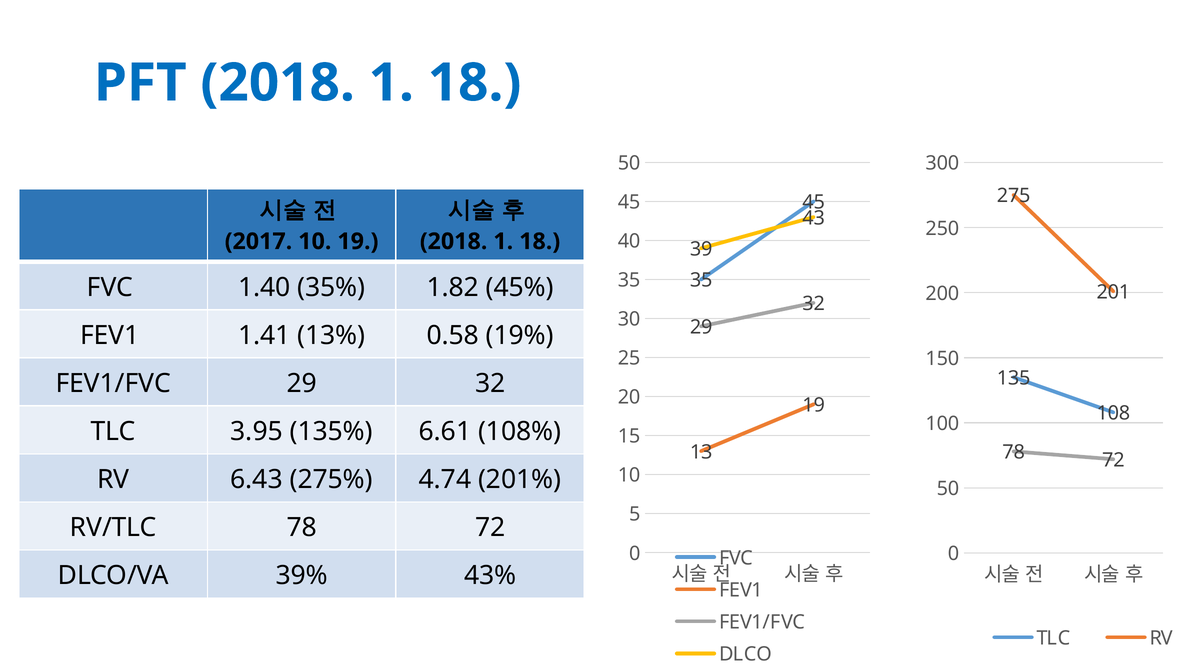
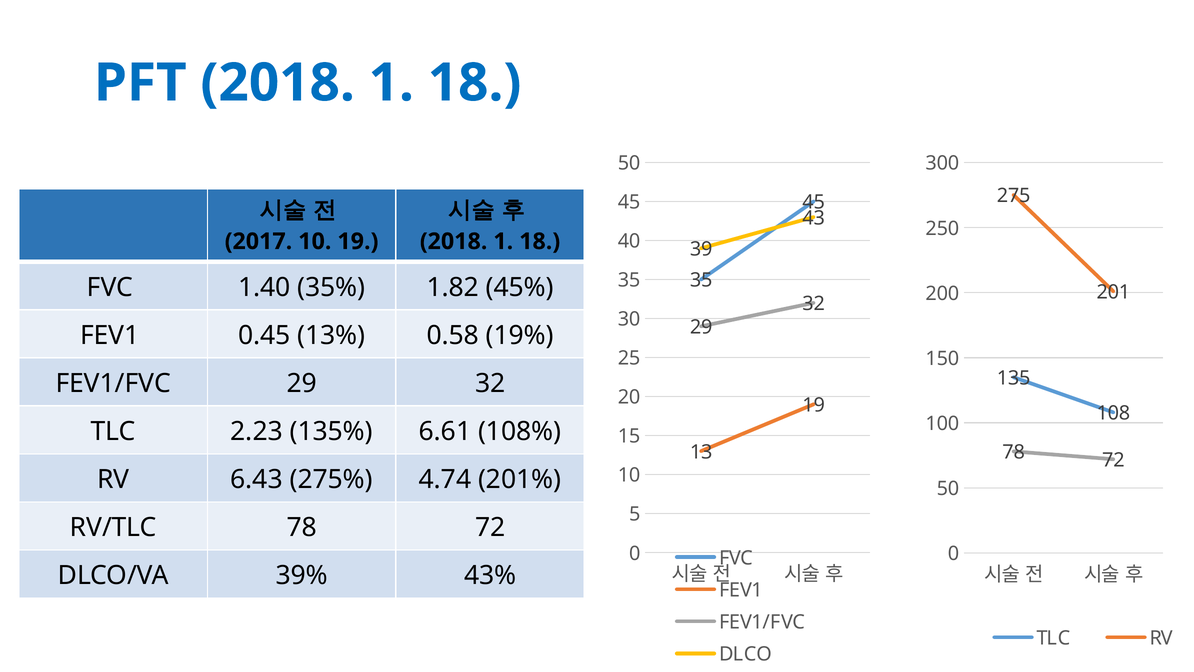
1.41: 1.41 -> 0.45
3.95: 3.95 -> 2.23
